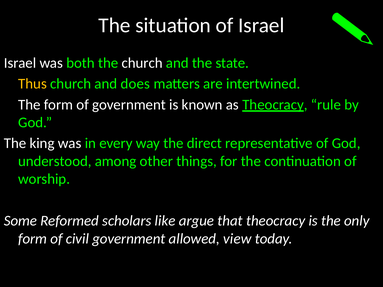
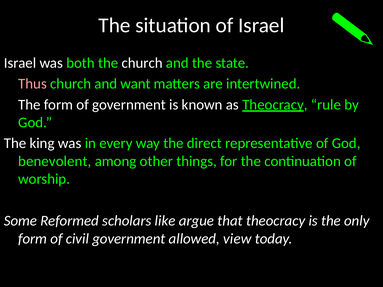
Thus colour: yellow -> pink
does: does -> want
understood: understood -> benevolent
